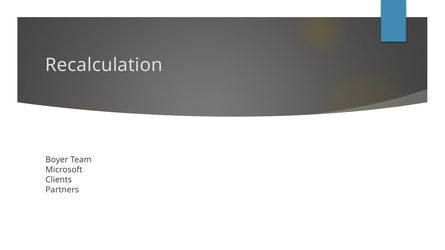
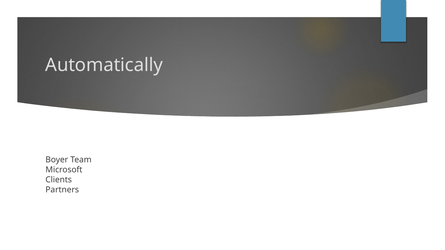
Recalculation: Recalculation -> Automatically
